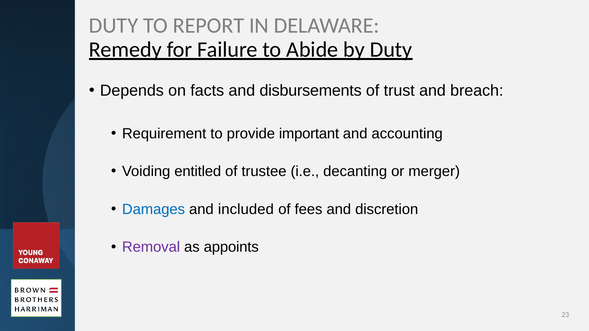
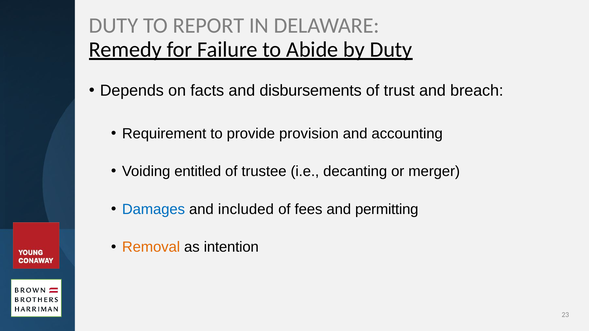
important: important -> provision
discretion: discretion -> permitting
Removal colour: purple -> orange
appoints: appoints -> intention
